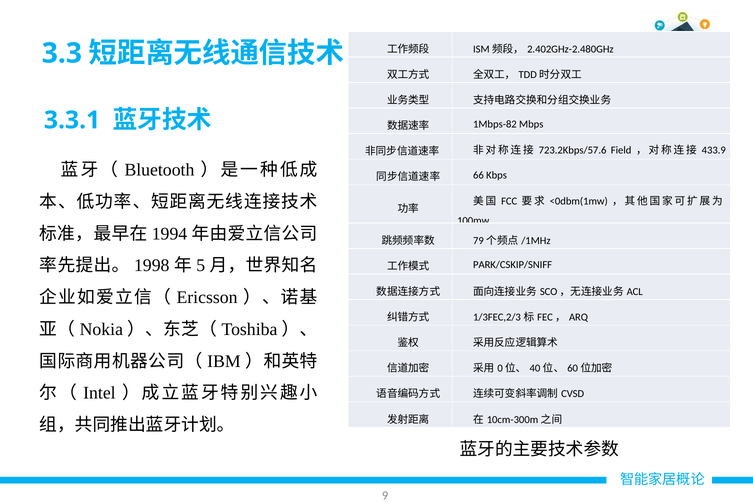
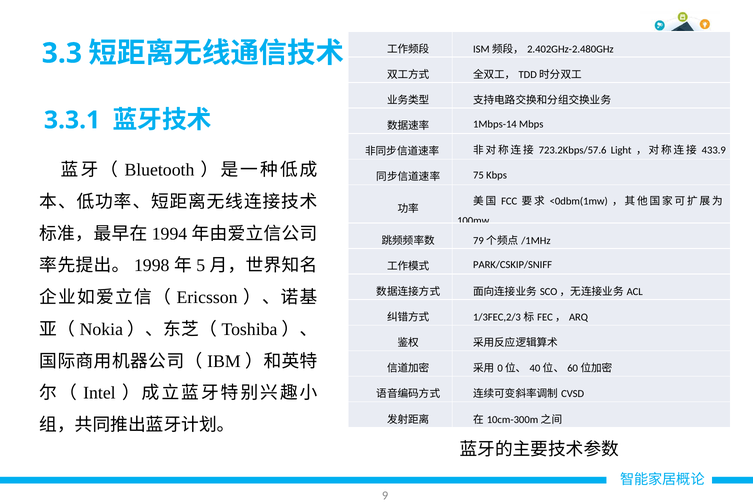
1Mbps-82: 1Mbps-82 -> 1Mbps-14
Field: Field -> Light
66: 66 -> 75
